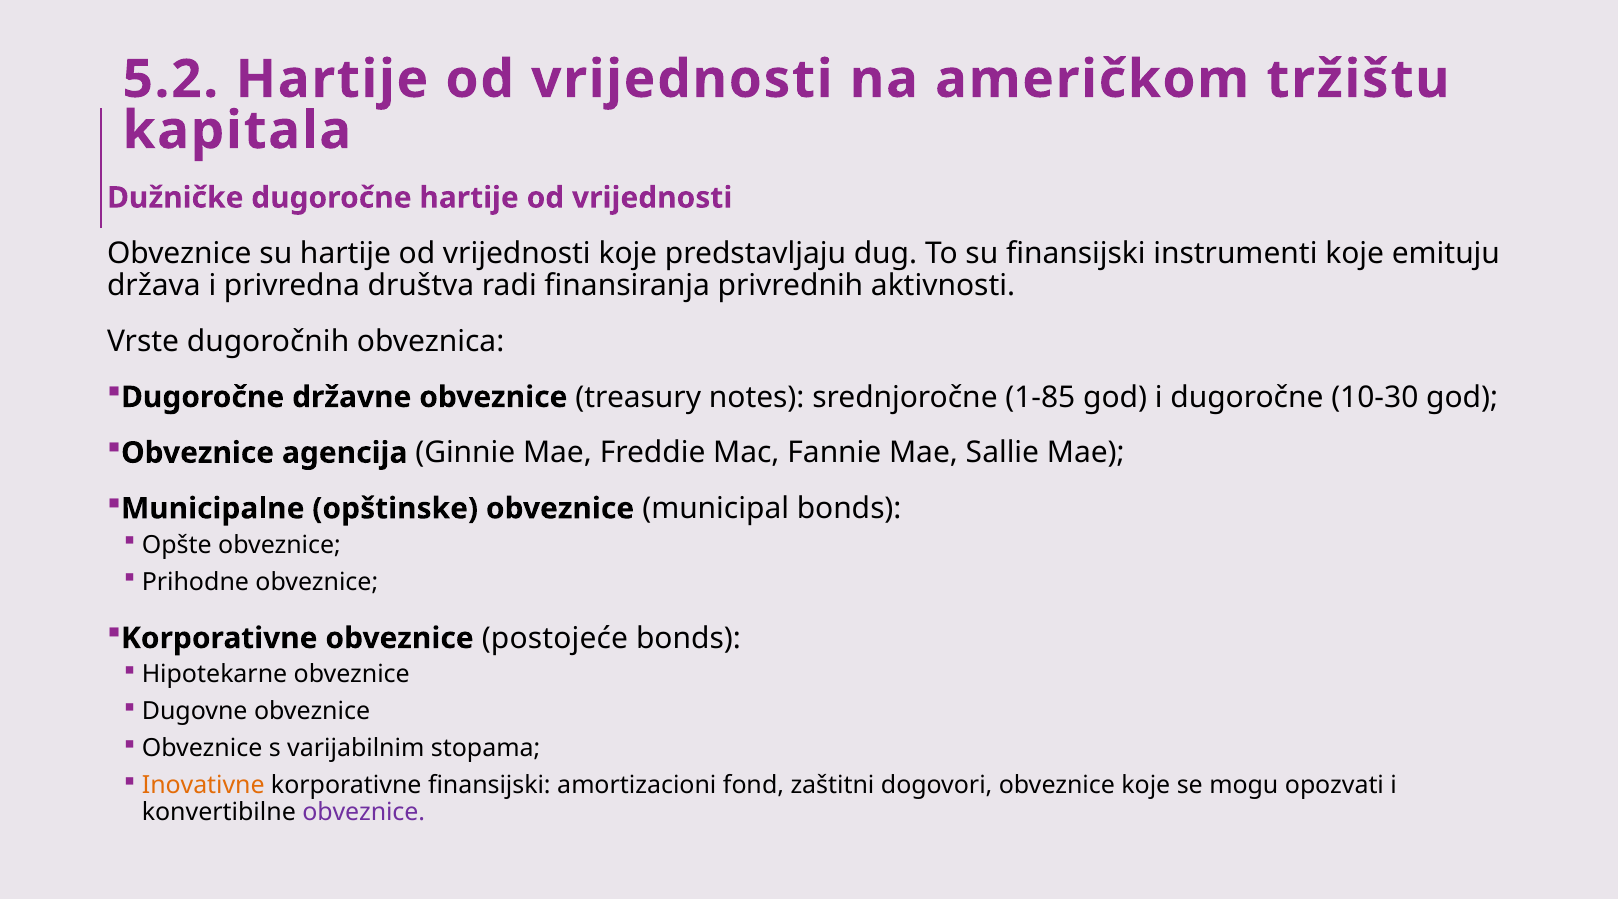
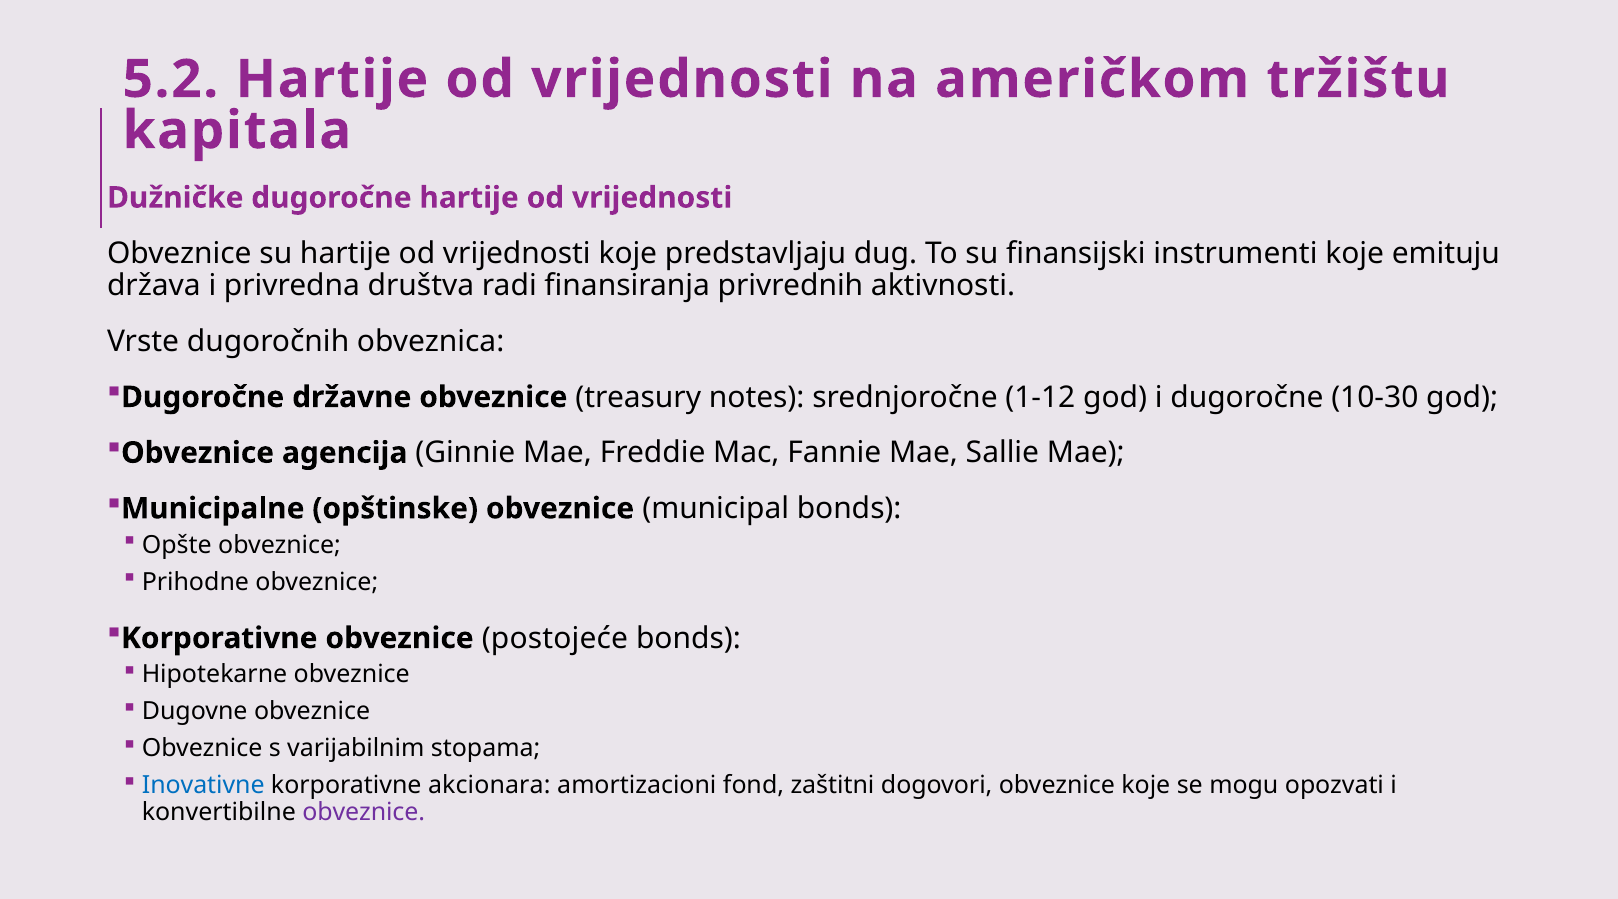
1-85: 1-85 -> 1-12
Inovativne colour: orange -> blue
korporativne finansijski: finansijski -> akcionara
